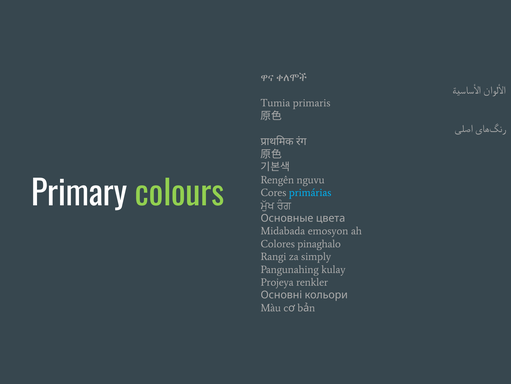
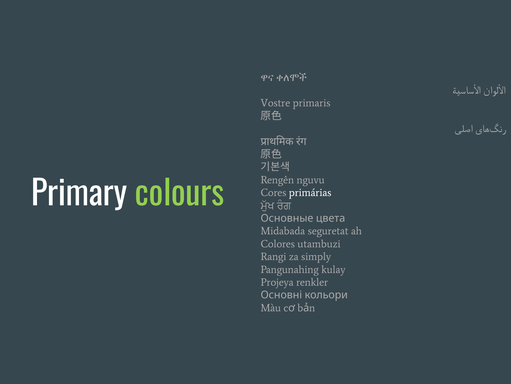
Tumia: Tumia -> Vostre
primárias colour: light blue -> white
emosyon: emosyon -> seguretat
pinaghalo: pinaghalo -> utambuzi
